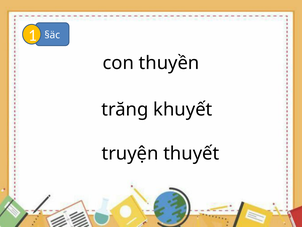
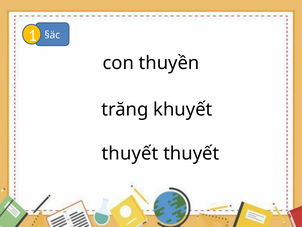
truyện at (130, 153): truyện -> thuyết
